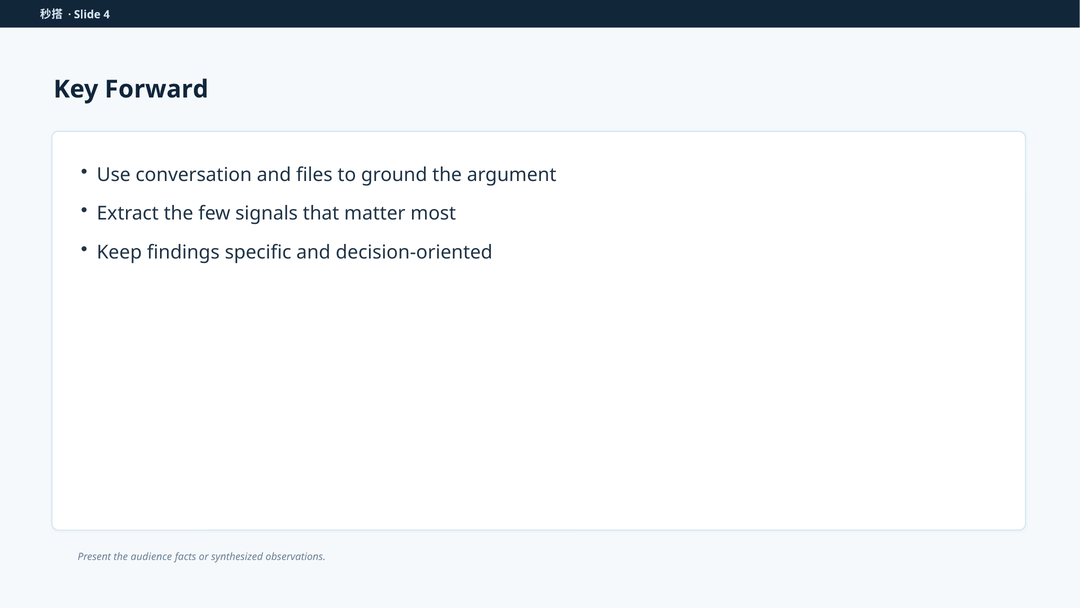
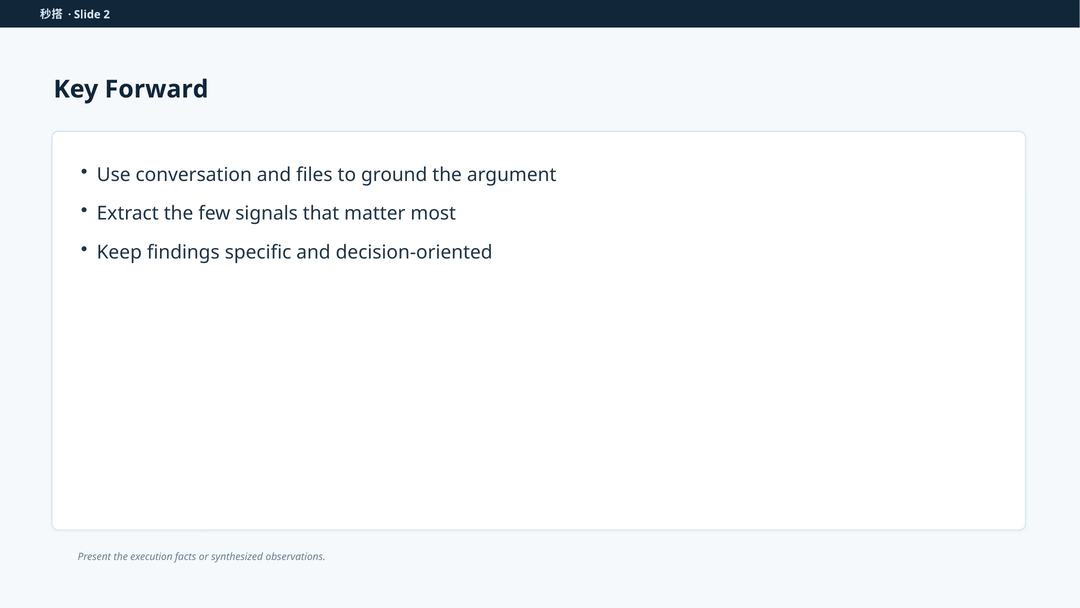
4: 4 -> 2
audience: audience -> execution
